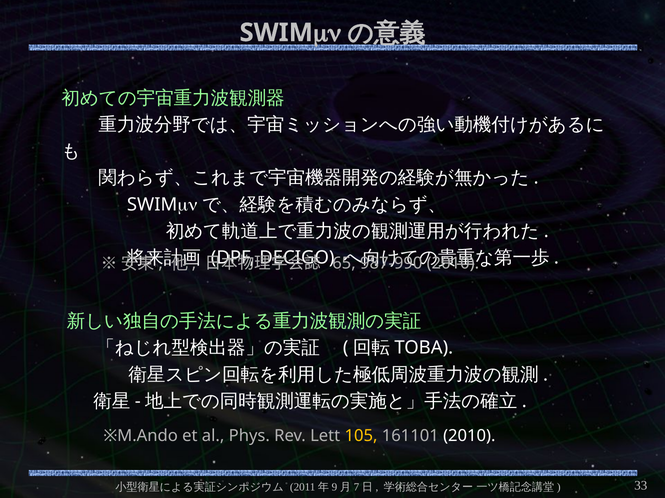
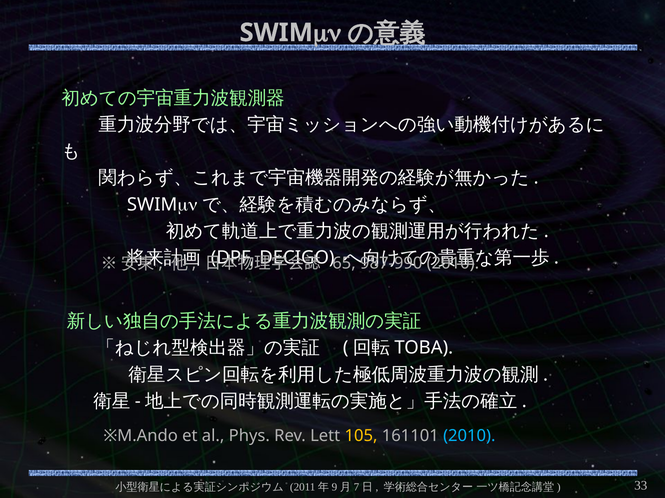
2010 at (469, 437) colour: white -> light blue
